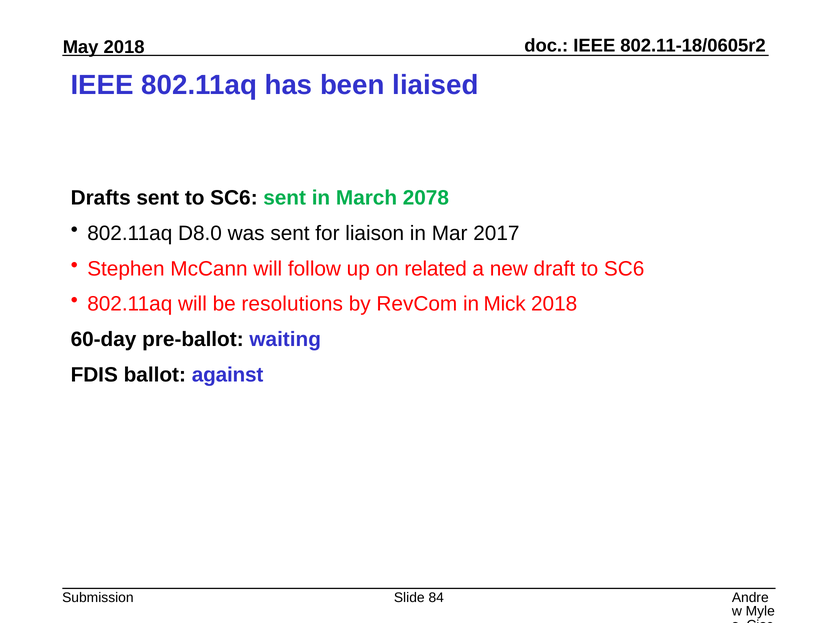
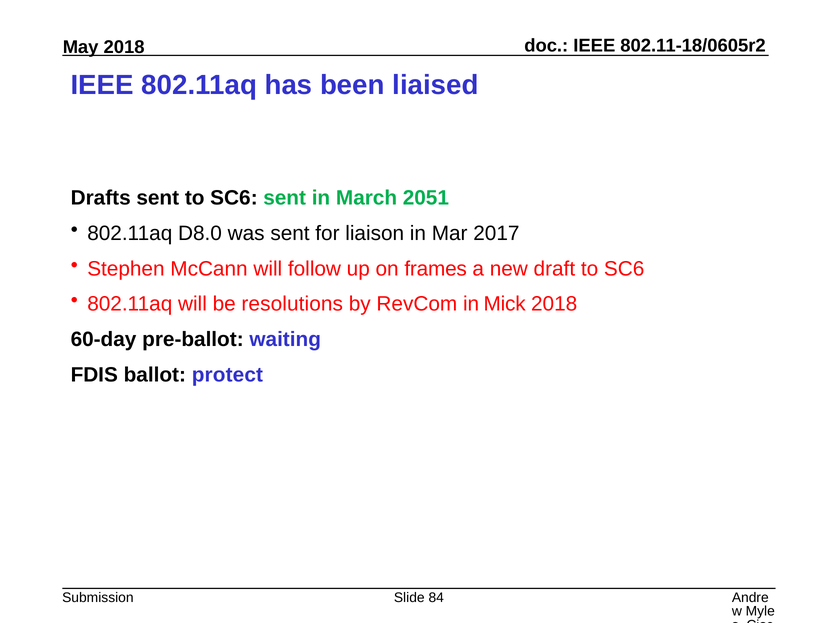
2078: 2078 -> 2051
related: related -> frames
against: against -> protect
